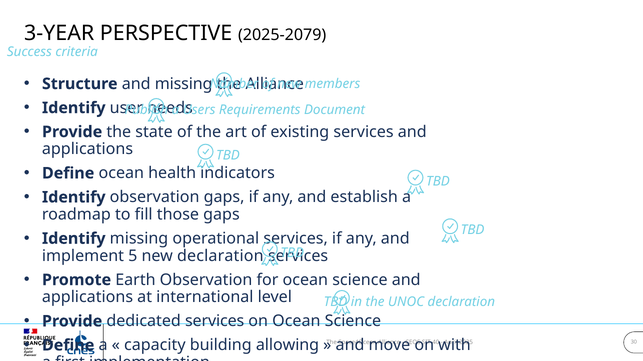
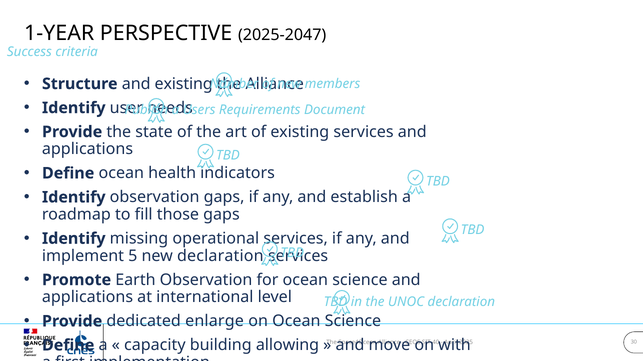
3-YEAR: 3-YEAR -> 1-YEAR
2025-2079: 2025-2079 -> 2025-2047
and missing: missing -> existing
dedicated services: services -> enlarge
